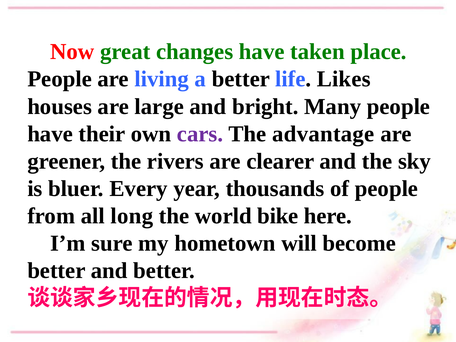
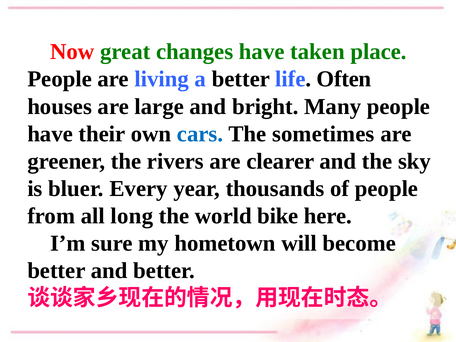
Likes: Likes -> Often
cars colour: purple -> blue
advantage: advantage -> sometimes
